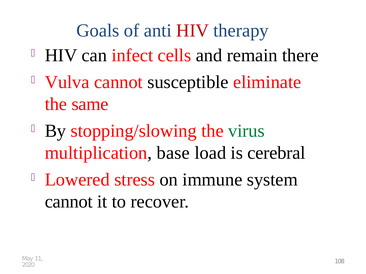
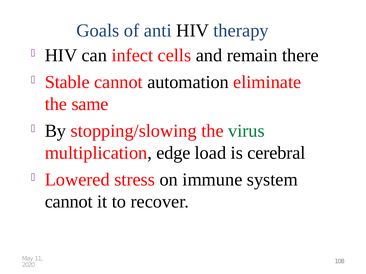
HIV at (193, 31) colour: red -> black
Vulva: Vulva -> Stable
susceptible: susceptible -> automation
base: base -> edge
